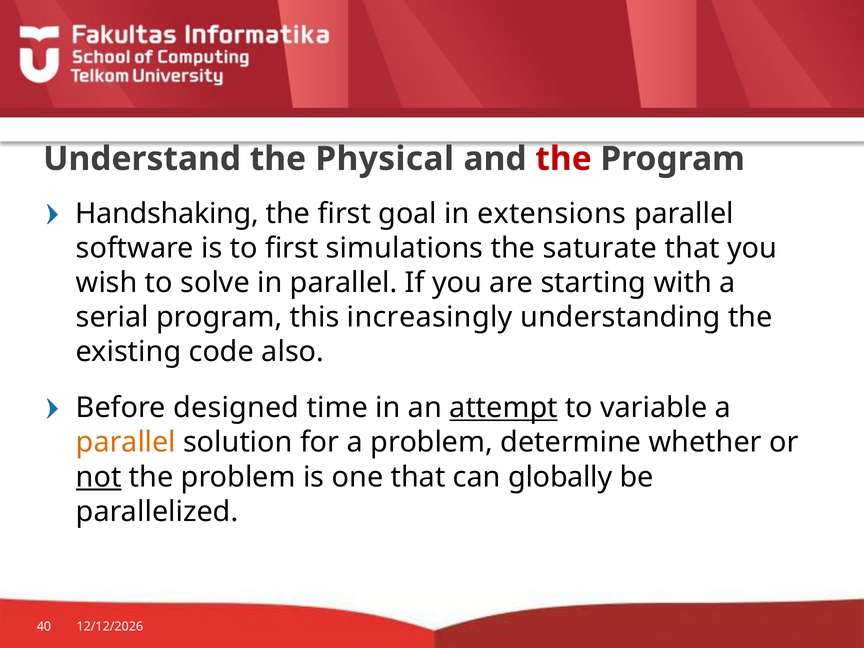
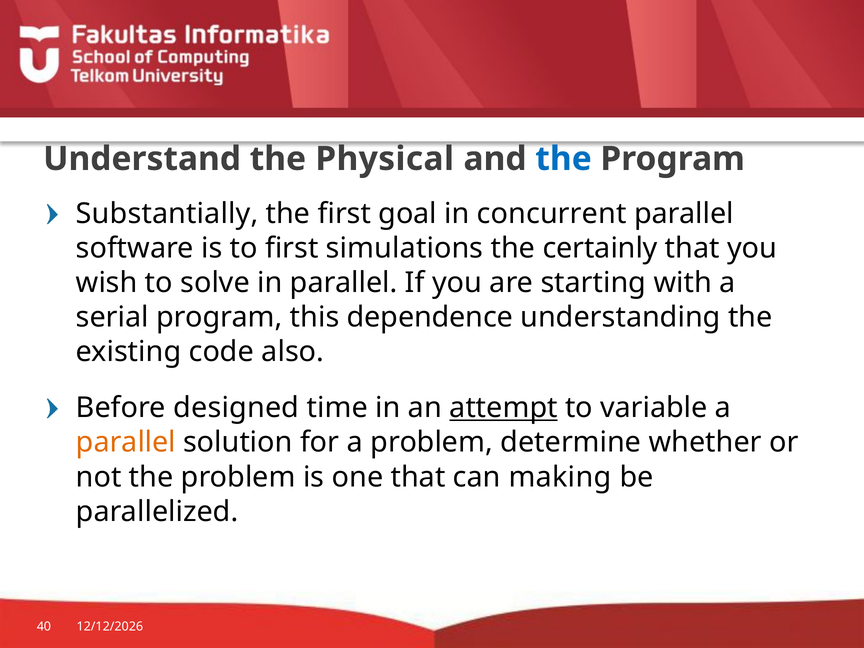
the at (564, 159) colour: red -> blue
Handshaking: Handshaking -> Substantially
extensions: extensions -> concurrent
saturate: saturate -> certainly
increasingly: increasingly -> dependence
not underline: present -> none
globally: globally -> making
